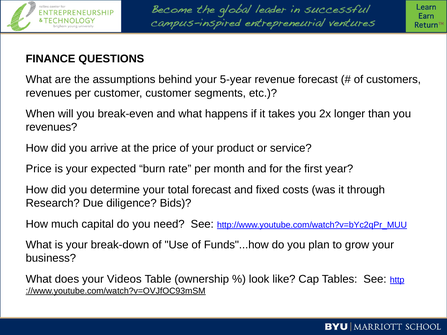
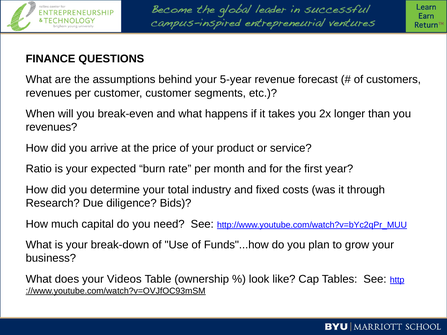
Price at (39, 169): Price -> Ratio
total forecast: forecast -> industry
